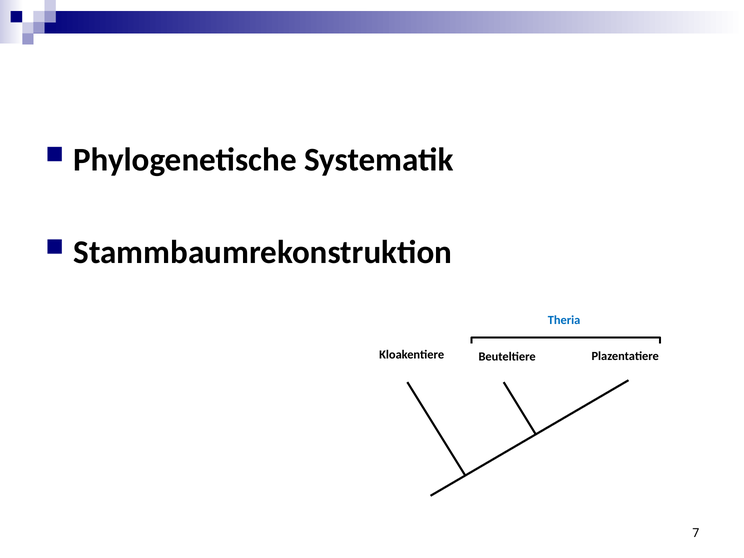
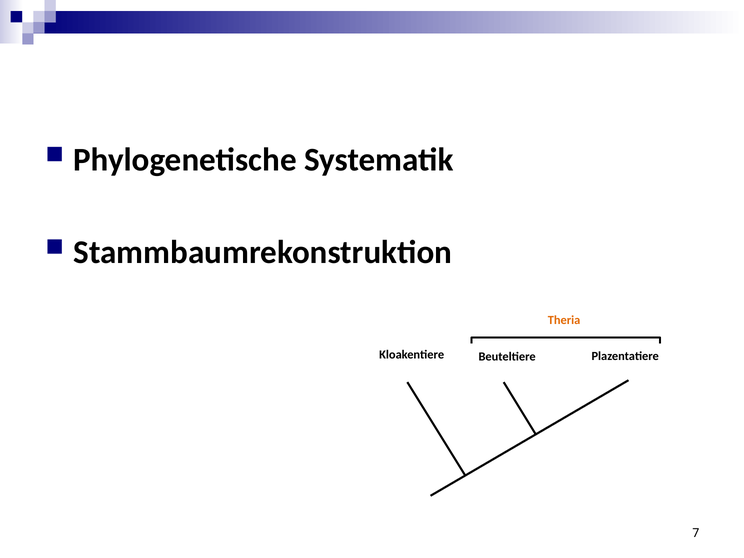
Theria colour: blue -> orange
